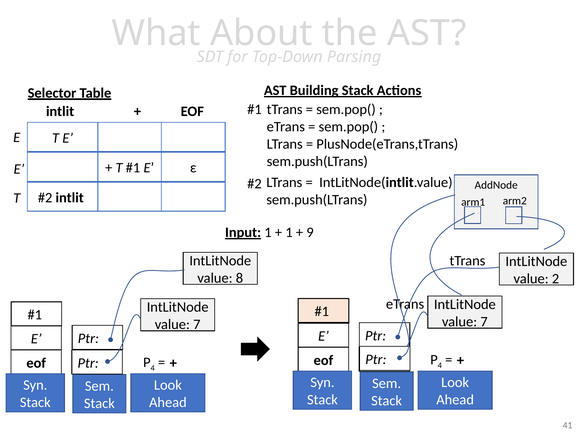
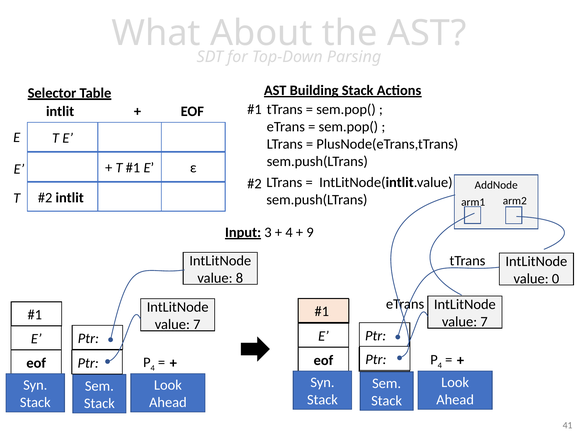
Input 1: 1 -> 3
1 at (289, 233): 1 -> 4
2: 2 -> 0
